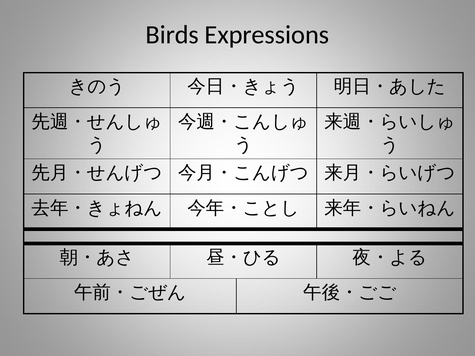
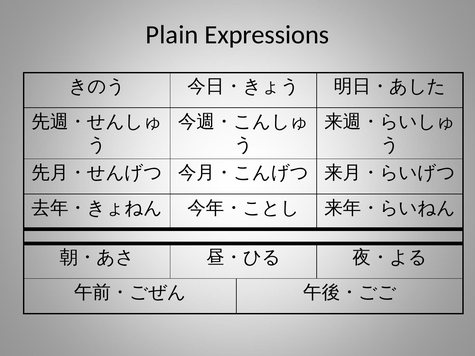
Birds: Birds -> Plain
